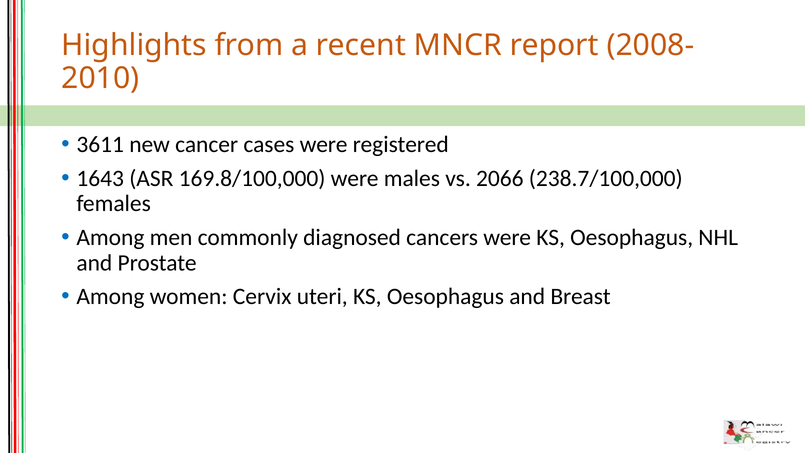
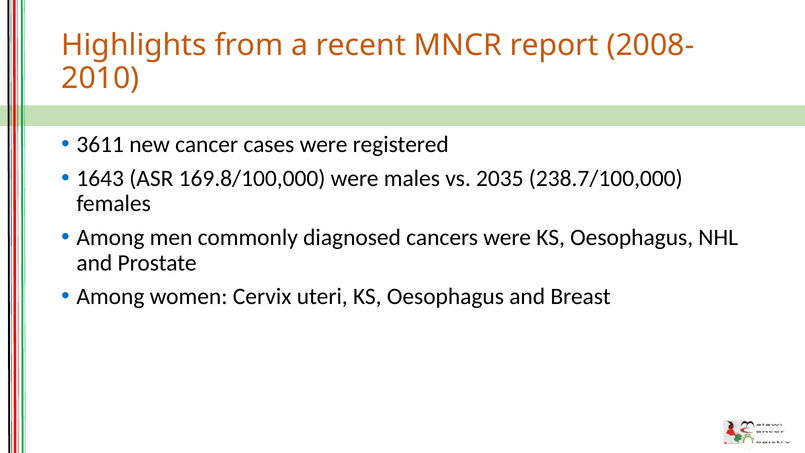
2066: 2066 -> 2035
